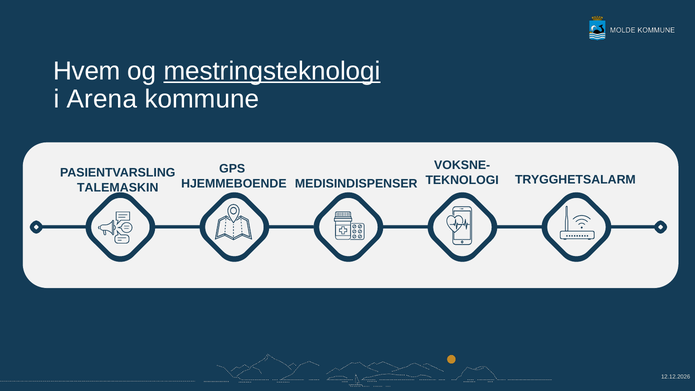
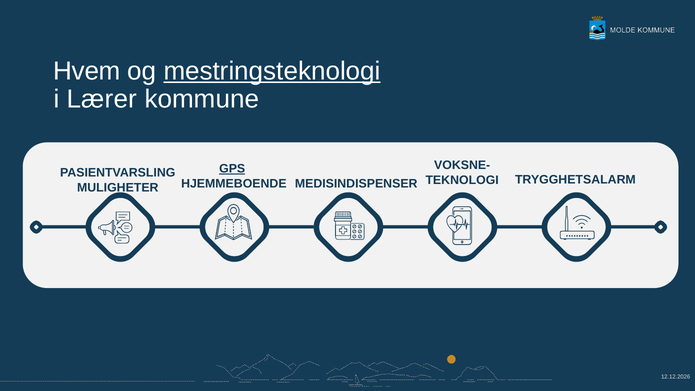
Arena: Arena -> Lærer
GPS underline: none -> present
TALEMASKIN: TALEMASKIN -> MULIGHETER
